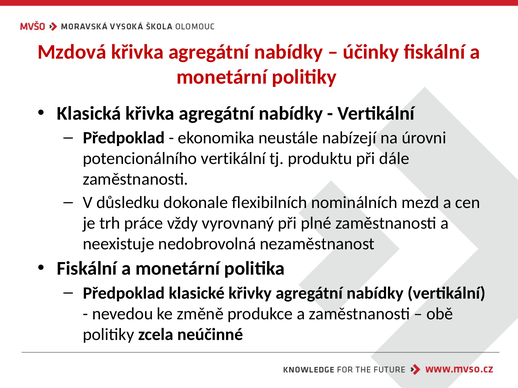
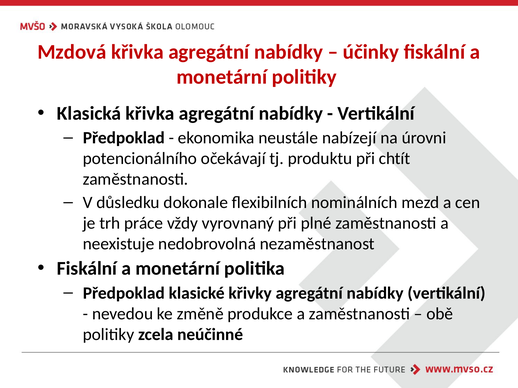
potencionálního vertikální: vertikální -> očekávají
dále: dále -> chtít
